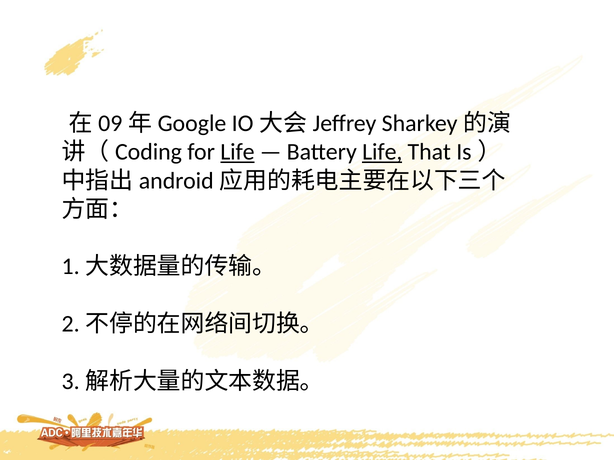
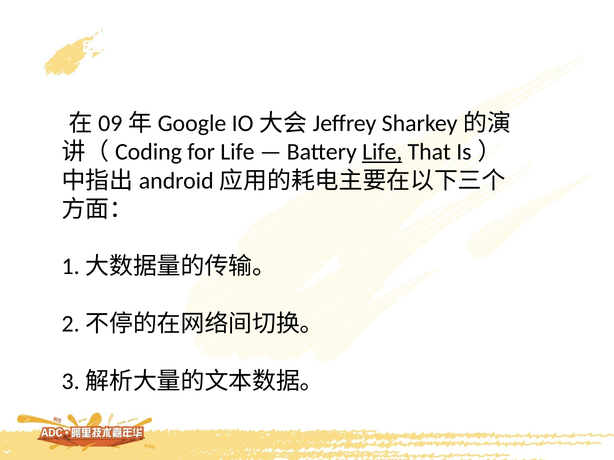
Life at (237, 152) underline: present -> none
